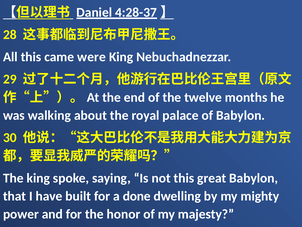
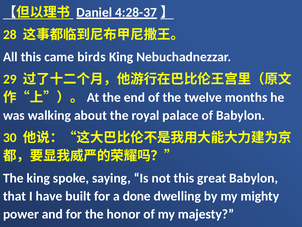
were: were -> birds
